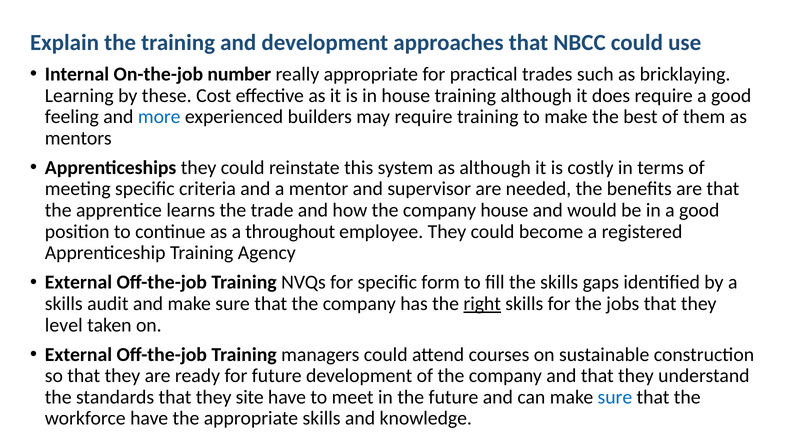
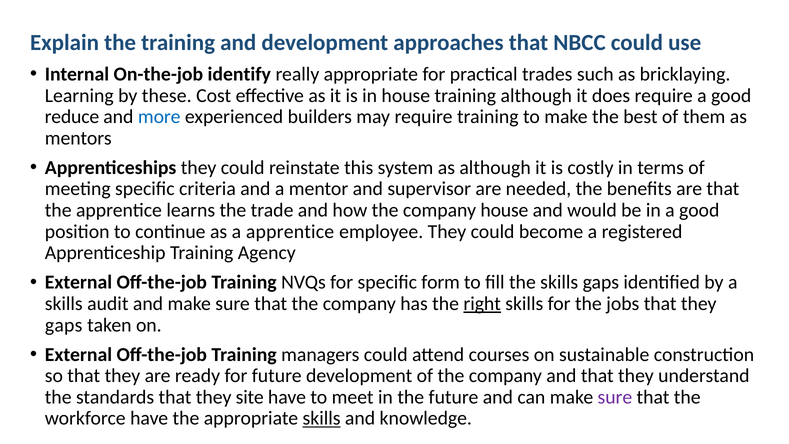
number: number -> identify
feeling: feeling -> reduce
a throughout: throughout -> apprentice
level at (64, 325): level -> gaps
sure at (615, 397) colour: blue -> purple
skills at (322, 418) underline: none -> present
